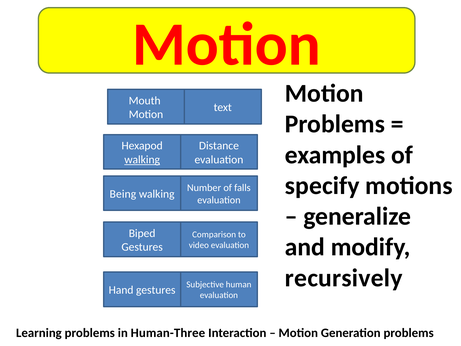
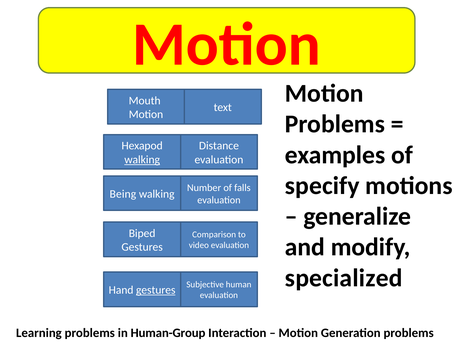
recursively: recursively -> specialized
gestures at (156, 290) underline: none -> present
Human-Three: Human-Three -> Human-Group
